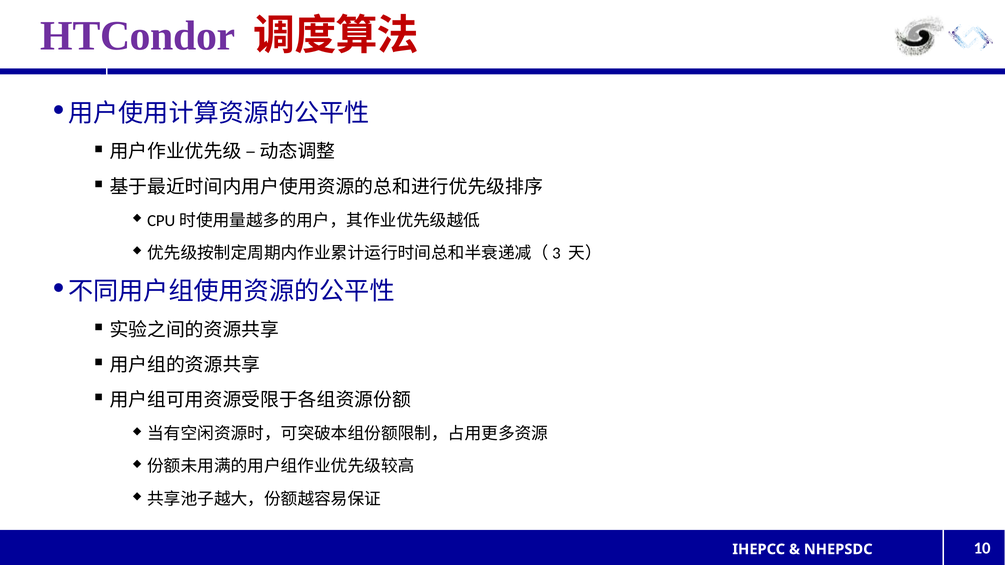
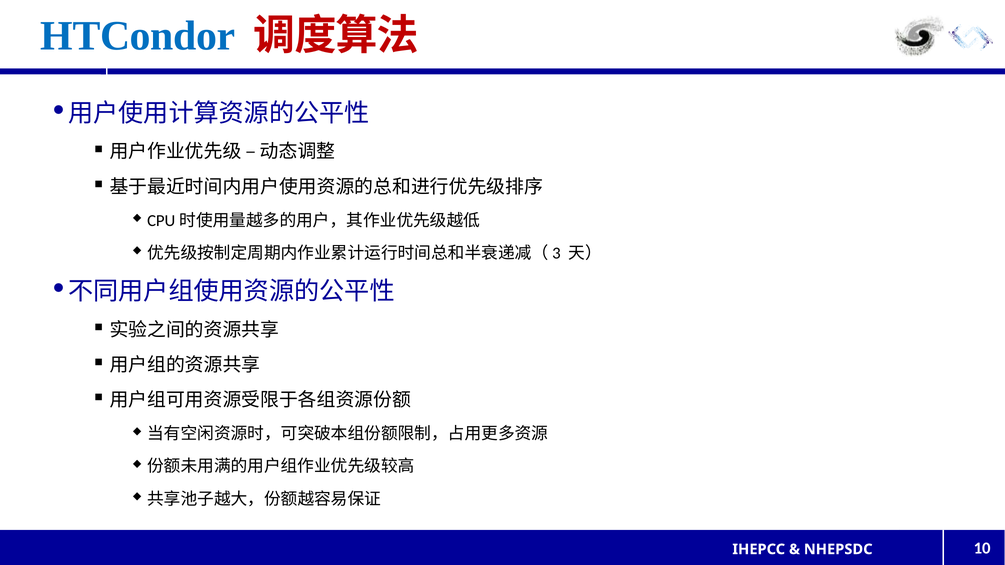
HTCondor colour: purple -> blue
